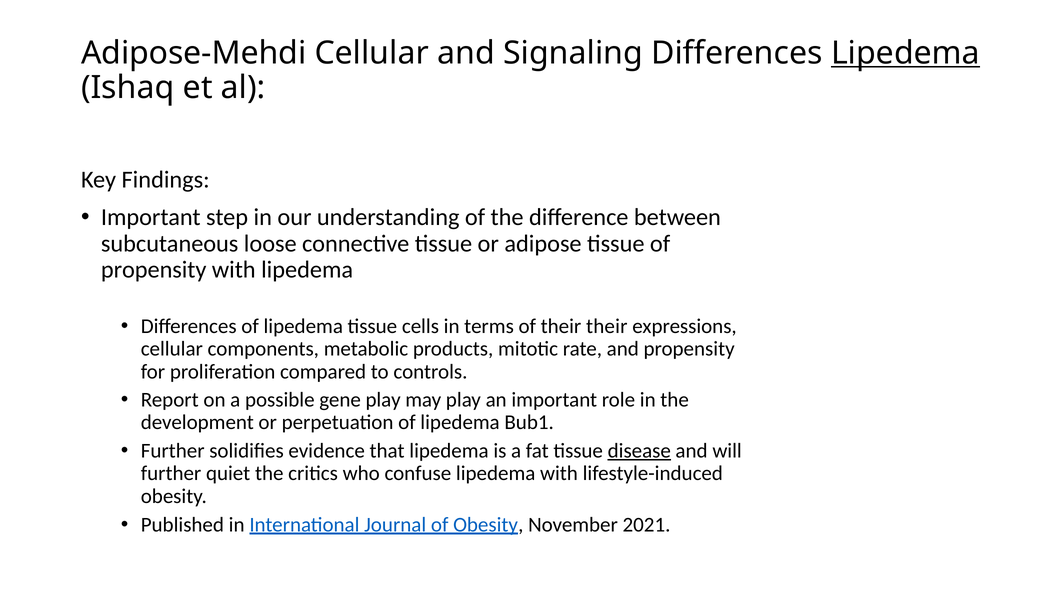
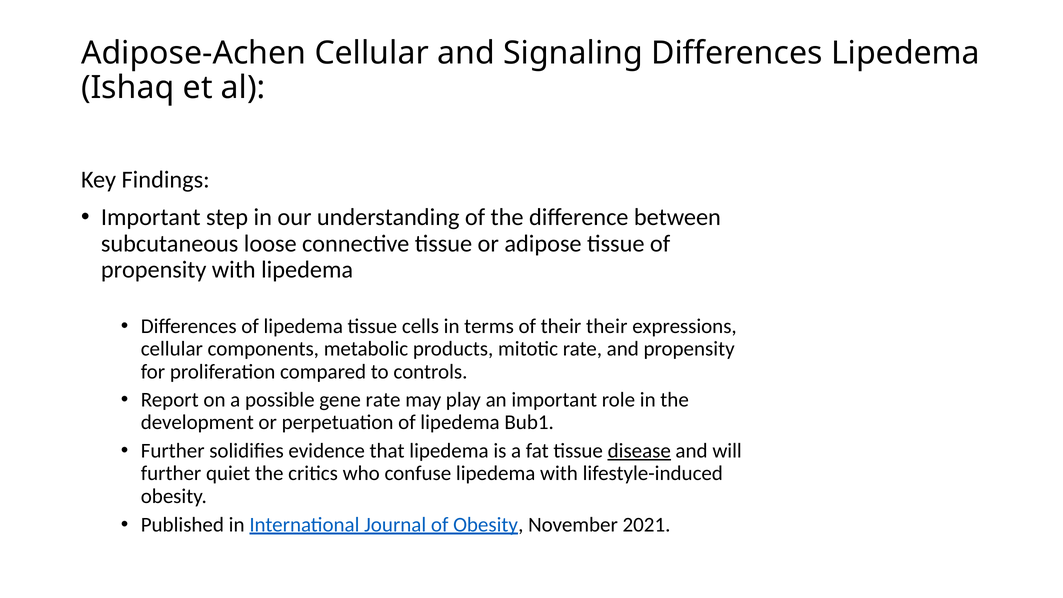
Adipose-Mehdi: Adipose-Mehdi -> Adipose-Achen
Lipedema at (905, 53) underline: present -> none
gene play: play -> rate
